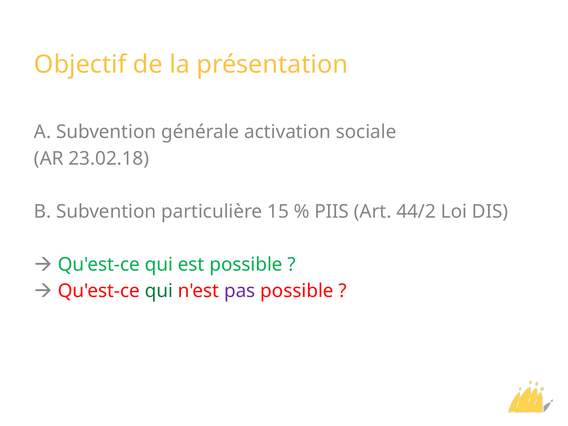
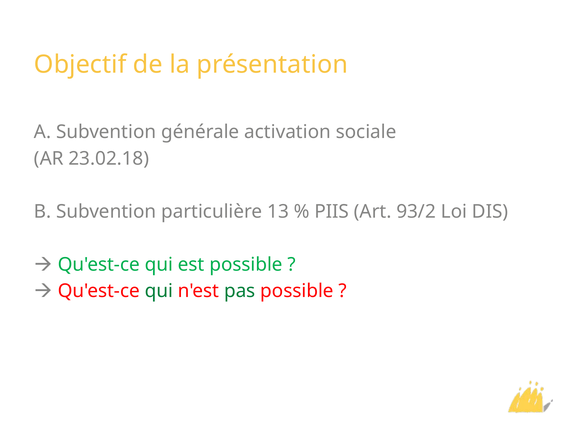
15: 15 -> 13
44/2: 44/2 -> 93/2
pas colour: purple -> green
